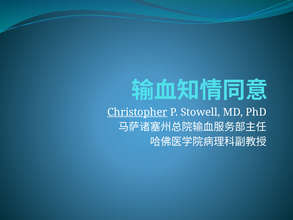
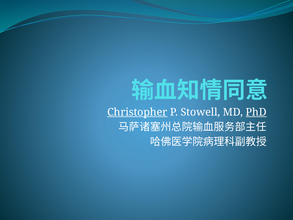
PhD underline: none -> present
